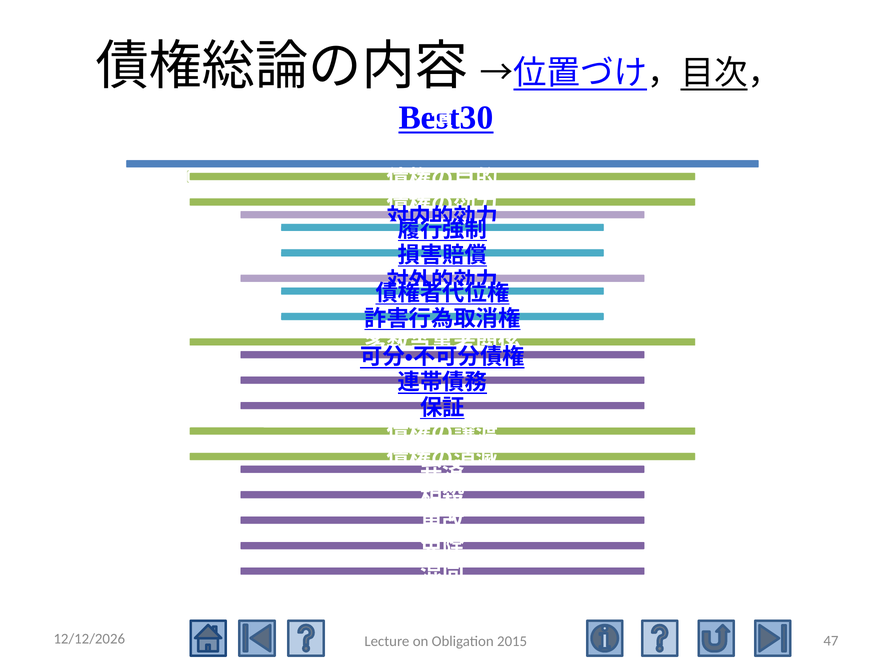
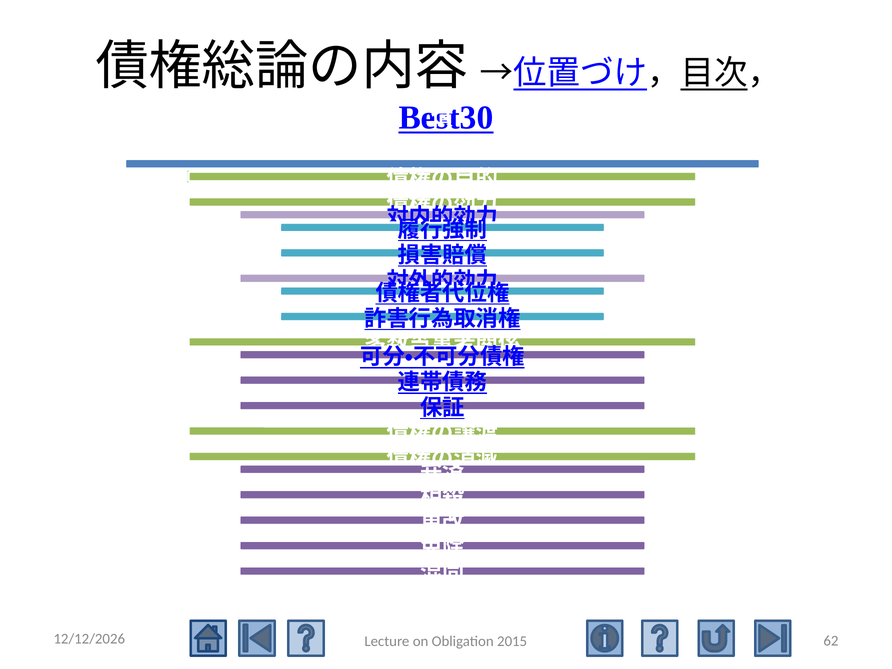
47: 47 -> 62
